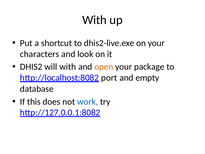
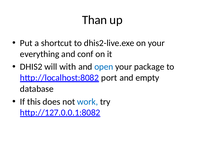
With at (95, 20): With -> Than
characters: characters -> everything
look: look -> conf
open colour: orange -> blue
